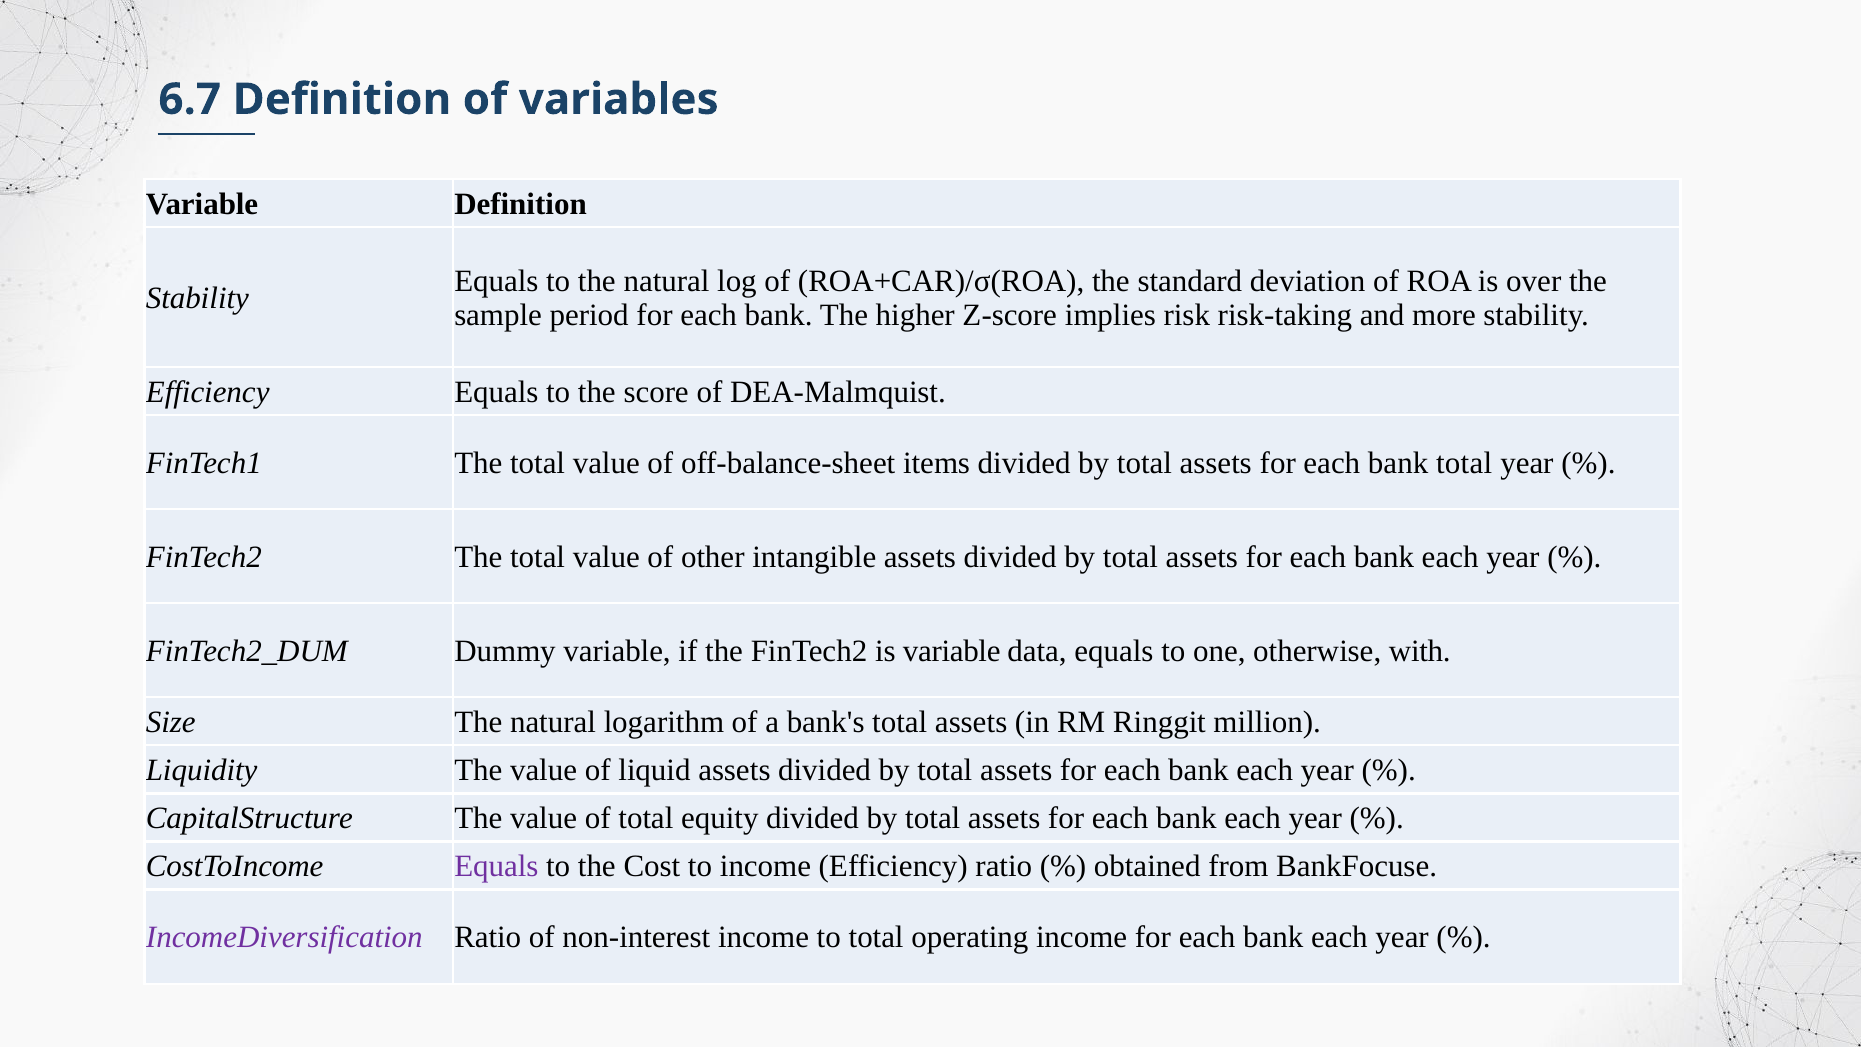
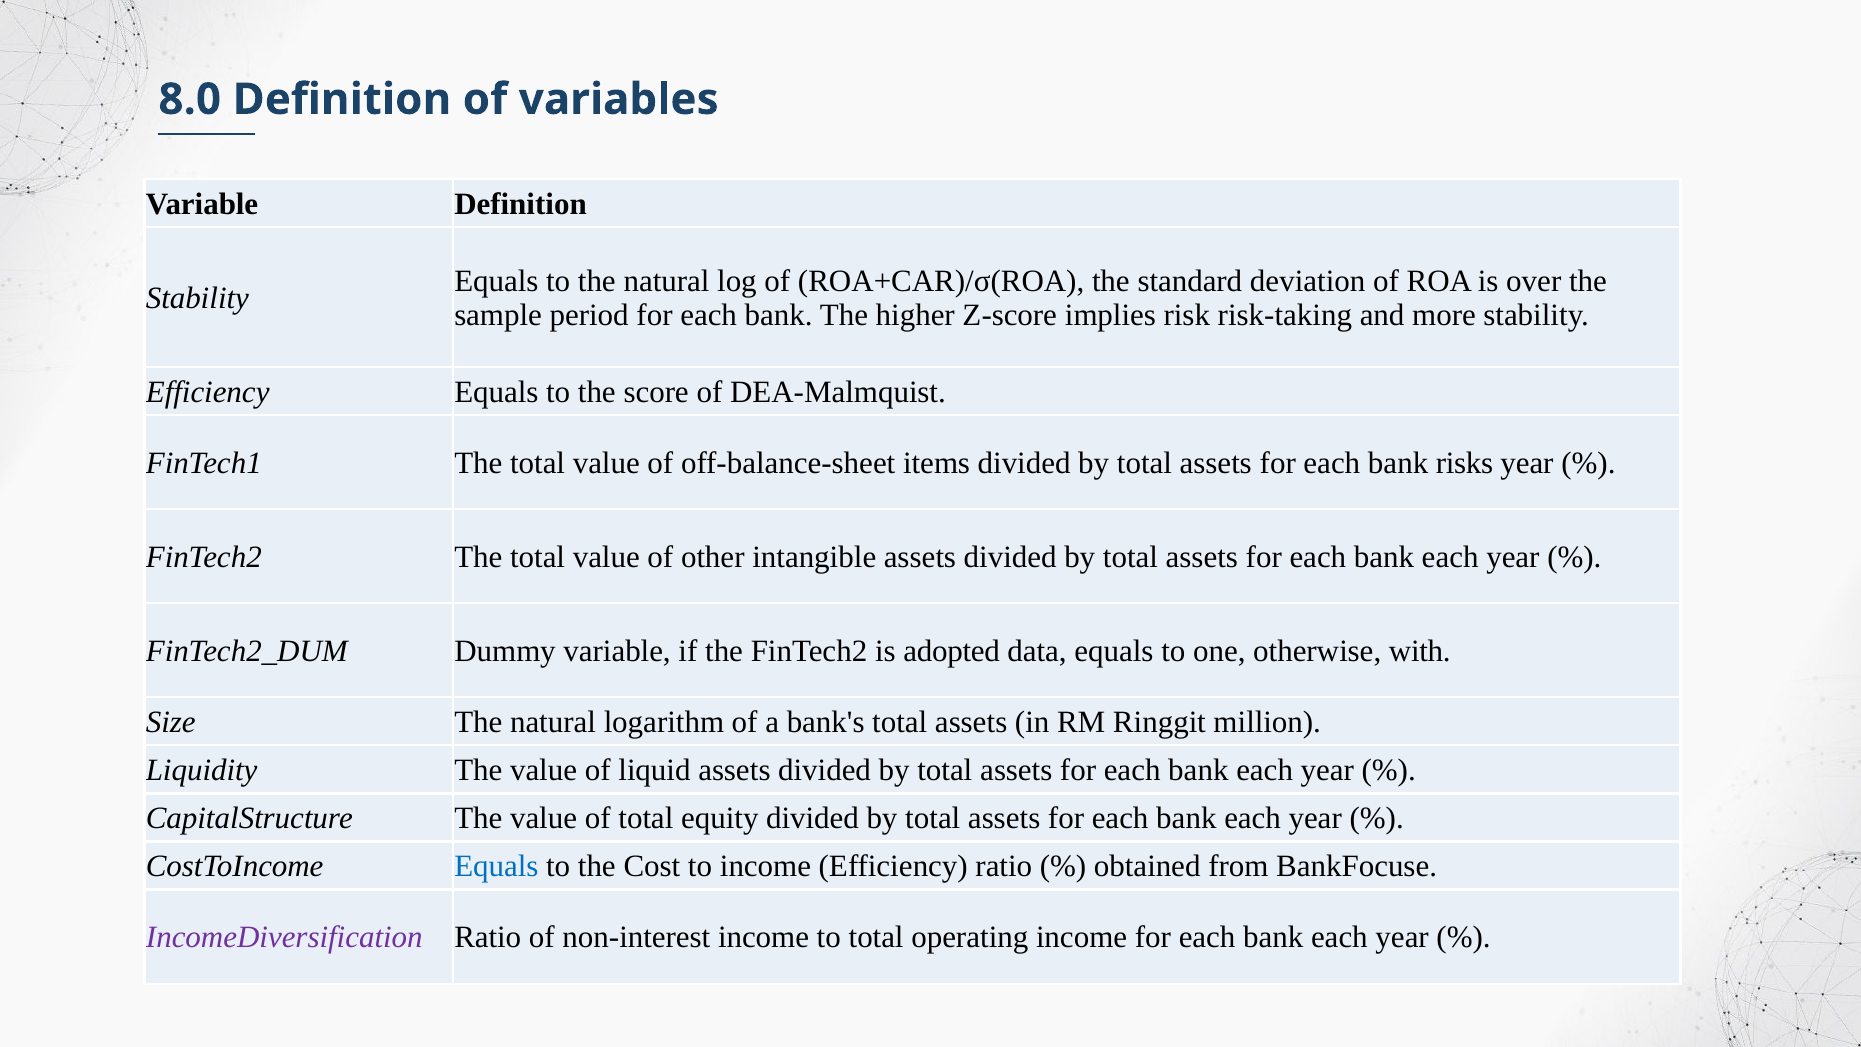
6.7: 6.7 -> 8.0
bank total: total -> risks
is variable: variable -> adopted
Equals at (496, 866) colour: purple -> blue
